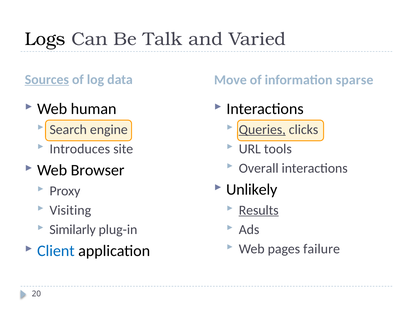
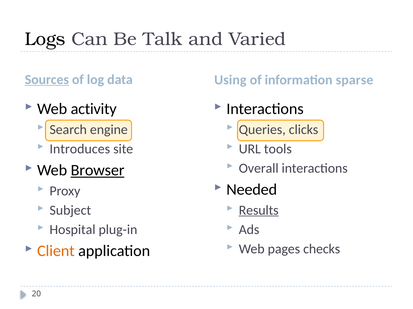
Move: Move -> Using
human: human -> activity
Queries underline: present -> none
Browser underline: none -> present
Unlikely: Unlikely -> Needed
Visiting: Visiting -> Subject
Similarly: Similarly -> Hospital
failure: failure -> checks
Client colour: blue -> orange
